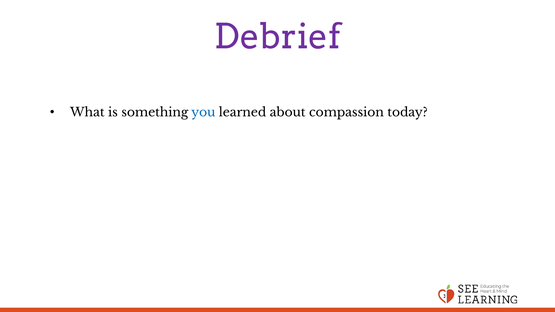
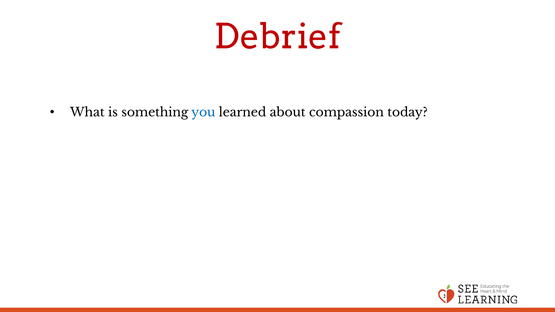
Debrief colour: purple -> red
